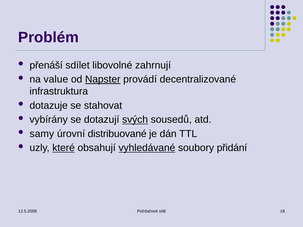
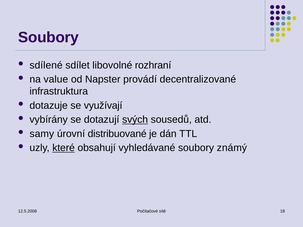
Problém at (48, 37): Problém -> Soubory
přenáší: přenáší -> sdílené
zahrnují: zahrnují -> rozhraní
Napster underline: present -> none
stahovat: stahovat -> využívají
vyhledávané underline: present -> none
přidání: přidání -> známý
